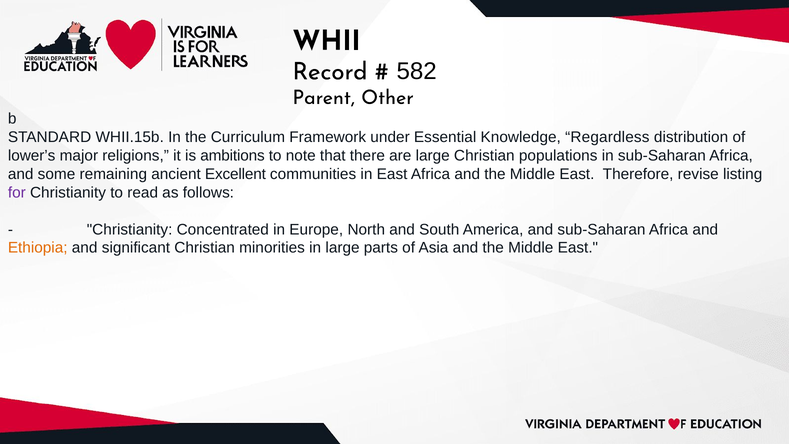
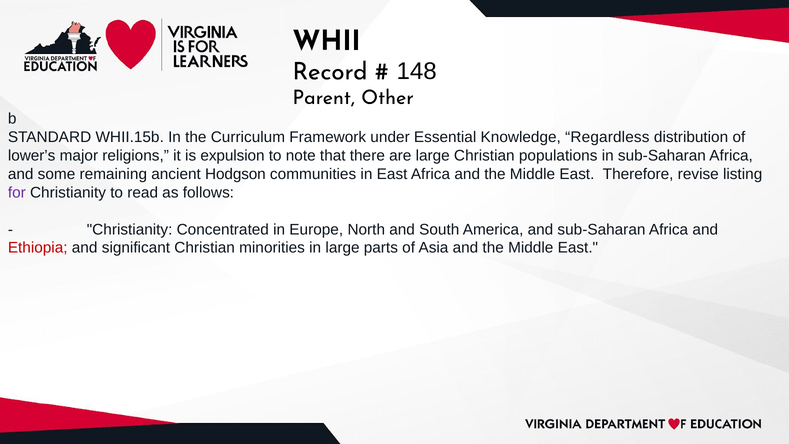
582: 582 -> 148
ambitions: ambitions -> expulsion
Excellent: Excellent -> Hodgson
Ethiopia colour: orange -> red
